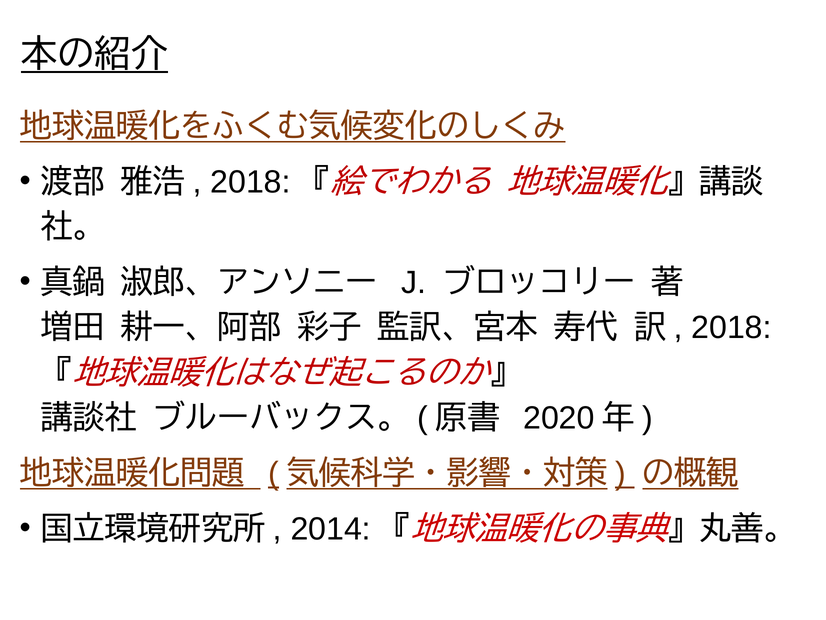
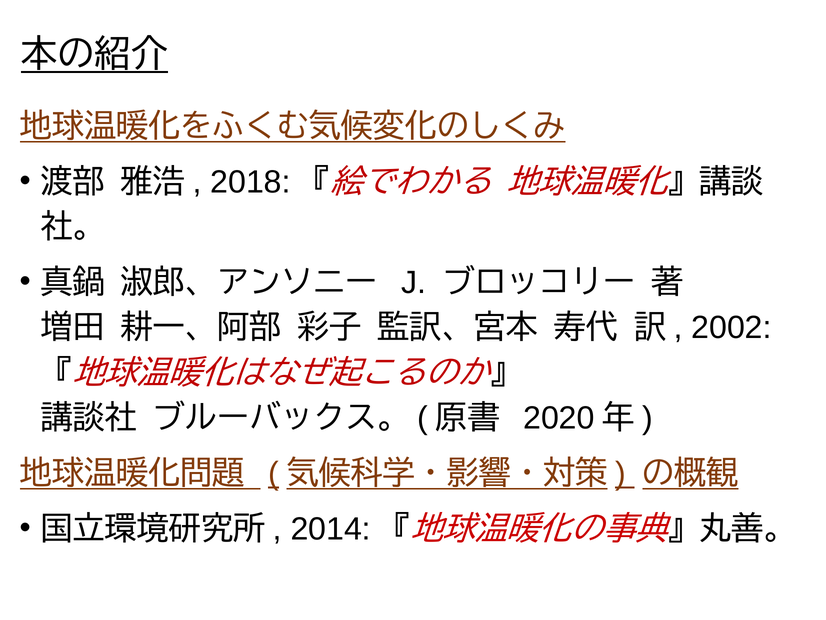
2018 at (732, 328): 2018 -> 2002
